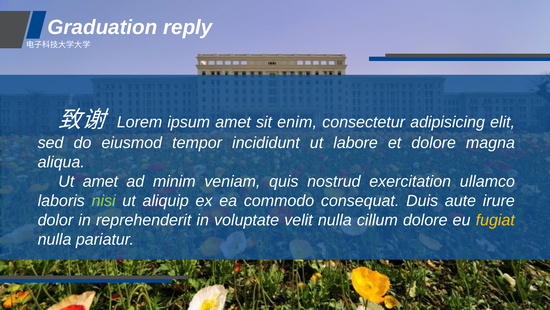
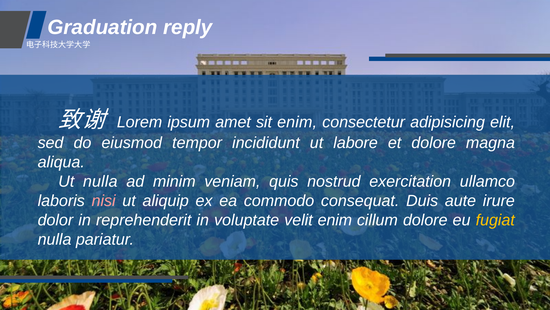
Ut amet: amet -> nulla
nisi colour: light green -> pink
velit nulla: nulla -> enim
